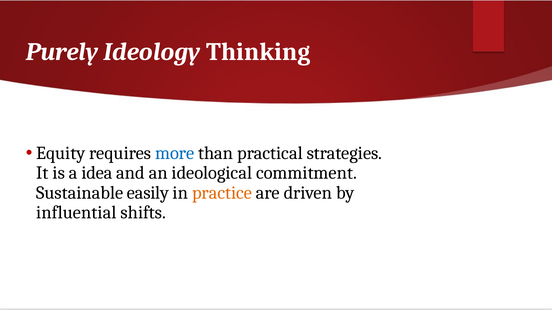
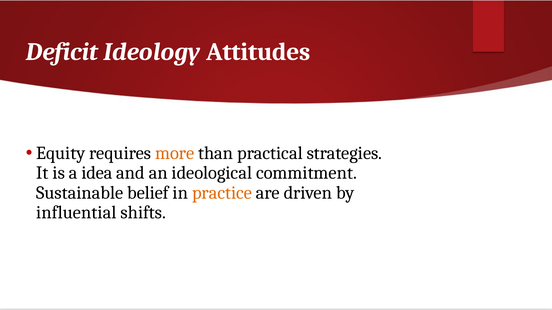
Purely: Purely -> Deficit
Thinking: Thinking -> Attitudes
more colour: blue -> orange
easily: easily -> belief
